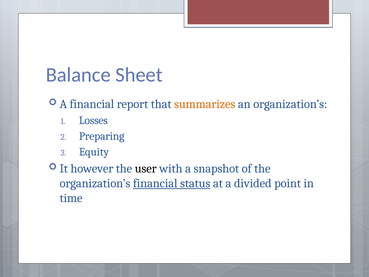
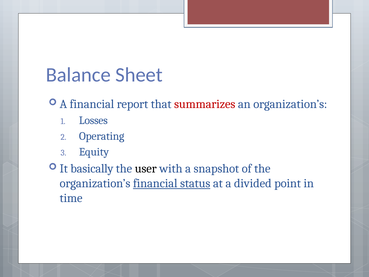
summarizes colour: orange -> red
Preparing: Preparing -> Operating
however: however -> basically
